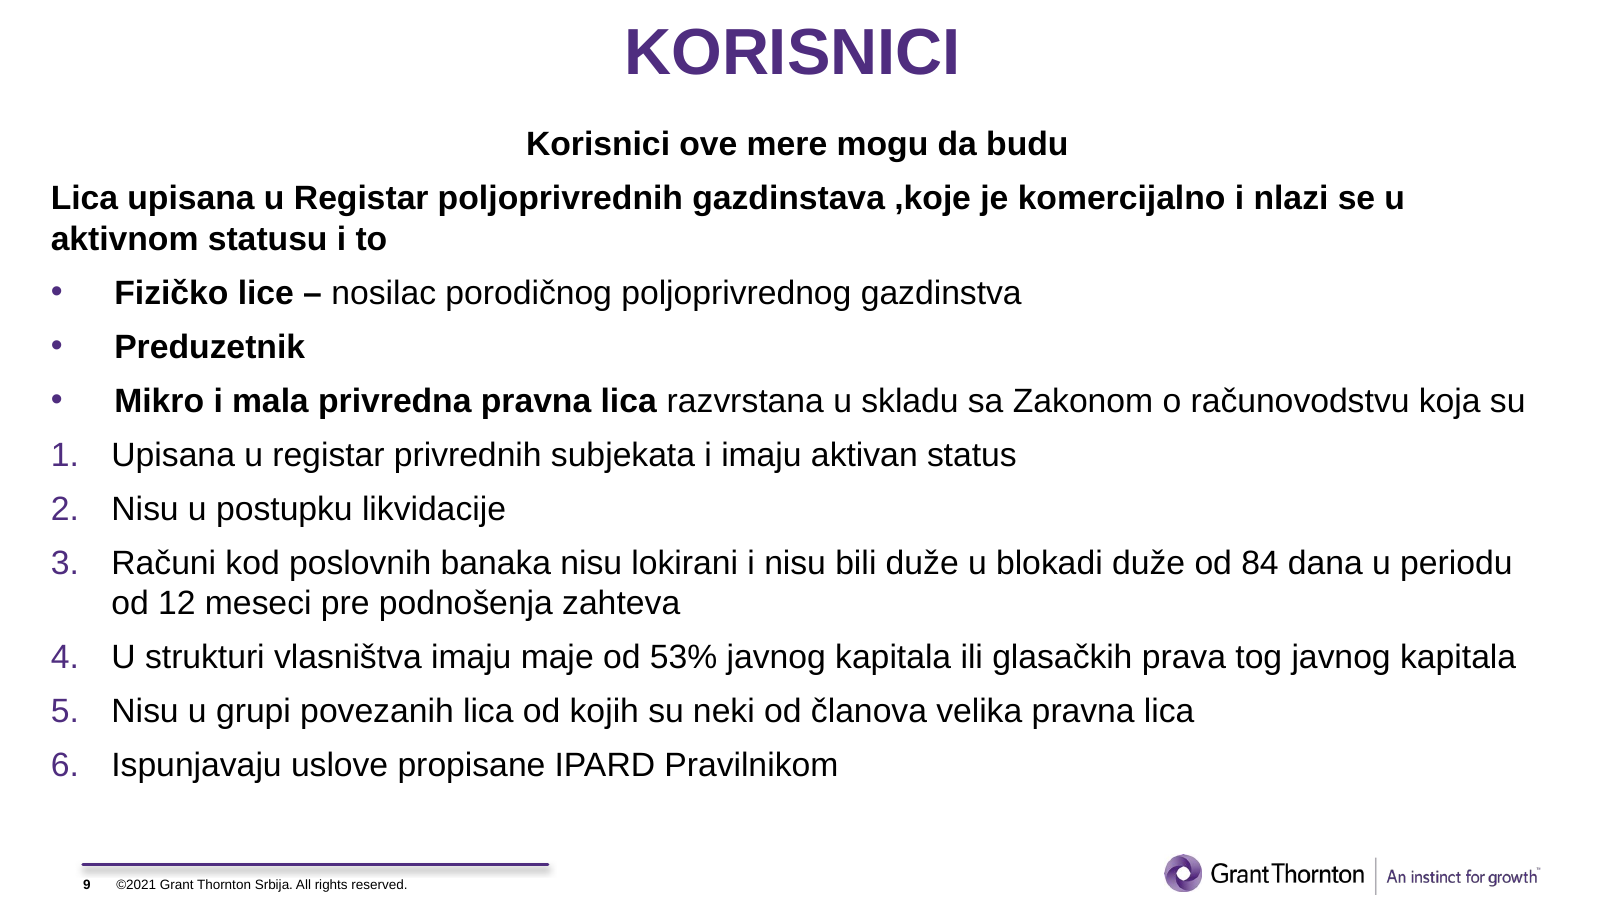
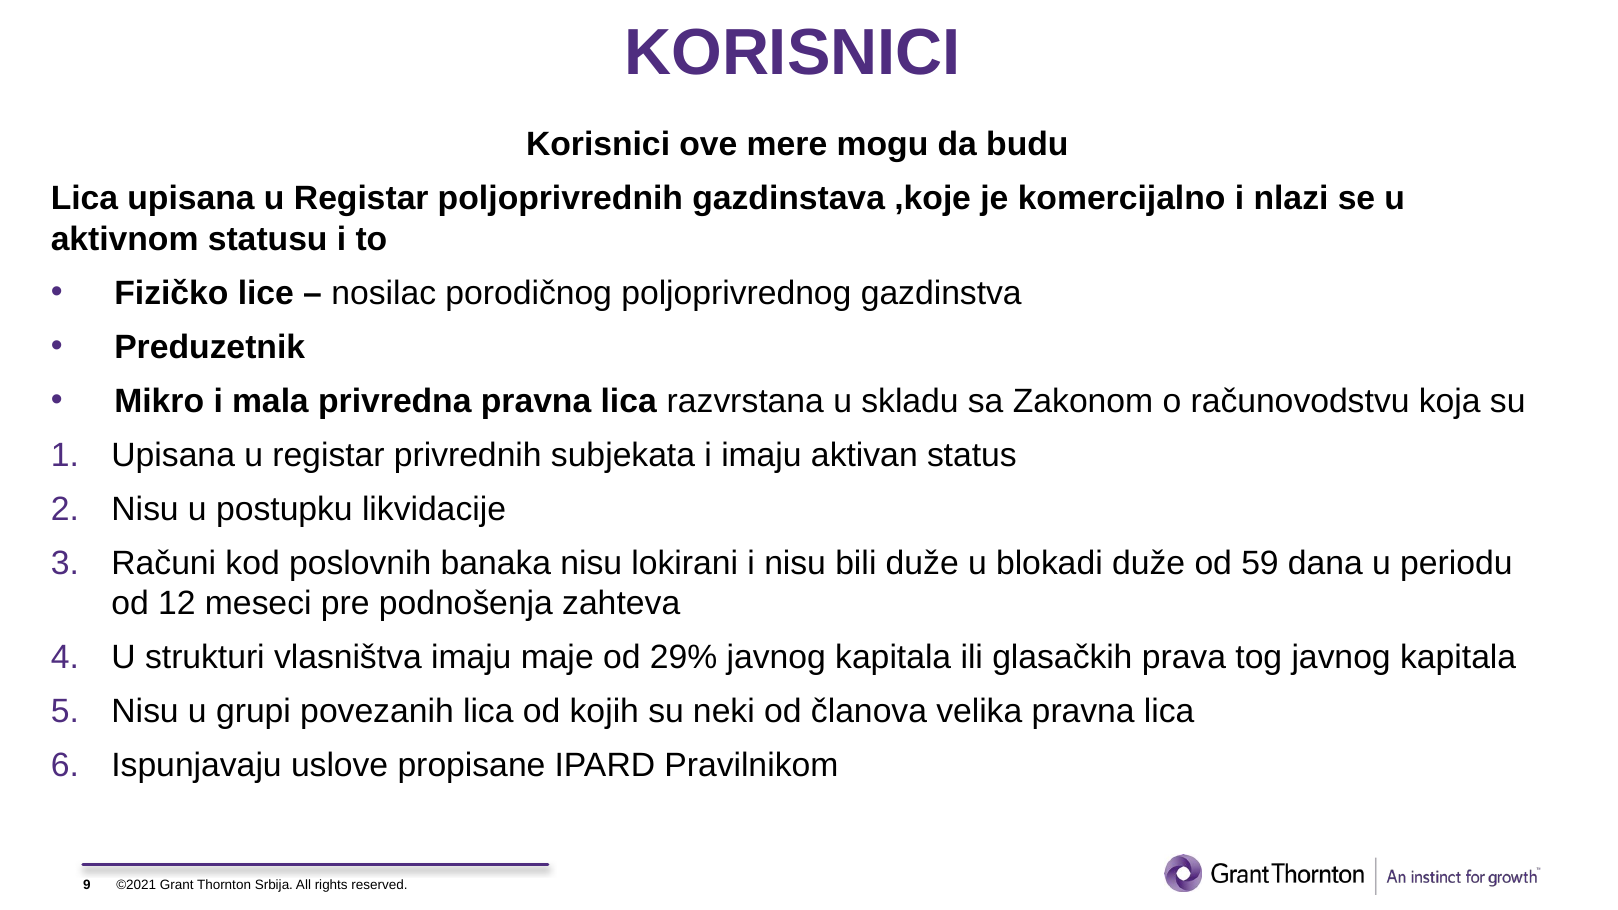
84: 84 -> 59
53%: 53% -> 29%
